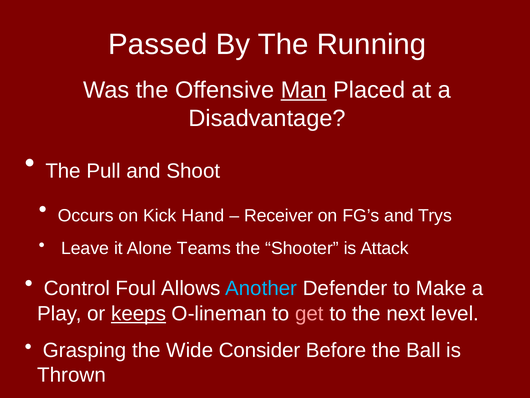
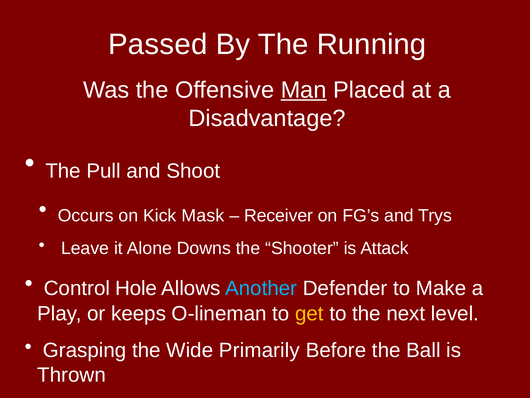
Hand: Hand -> Mask
Teams: Teams -> Downs
Foul: Foul -> Hole
keeps underline: present -> none
get colour: pink -> yellow
Consider: Consider -> Primarily
